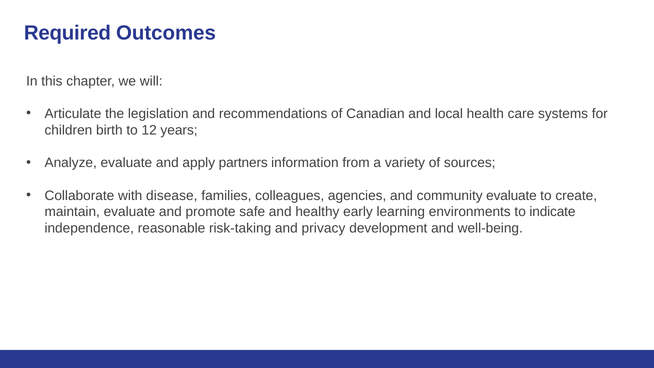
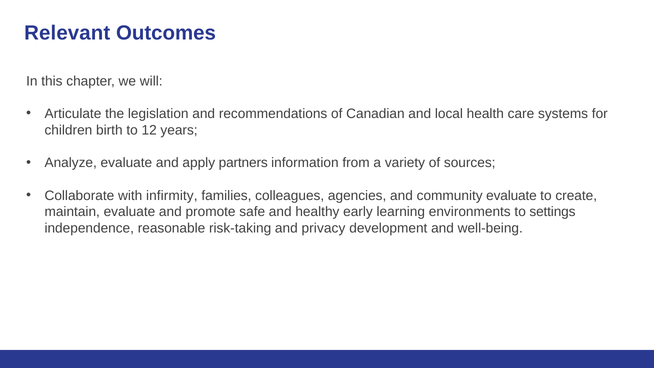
Required: Required -> Relevant
disease: disease -> infirmity
indicate: indicate -> settings
